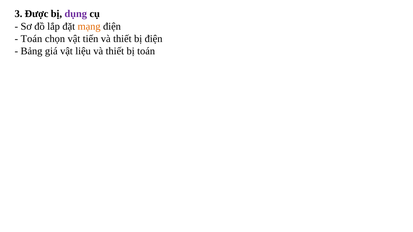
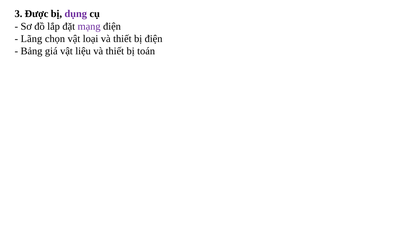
mạng colour: orange -> purple
Toán at (31, 39): Toán -> Lãng
tiến: tiến -> loại
